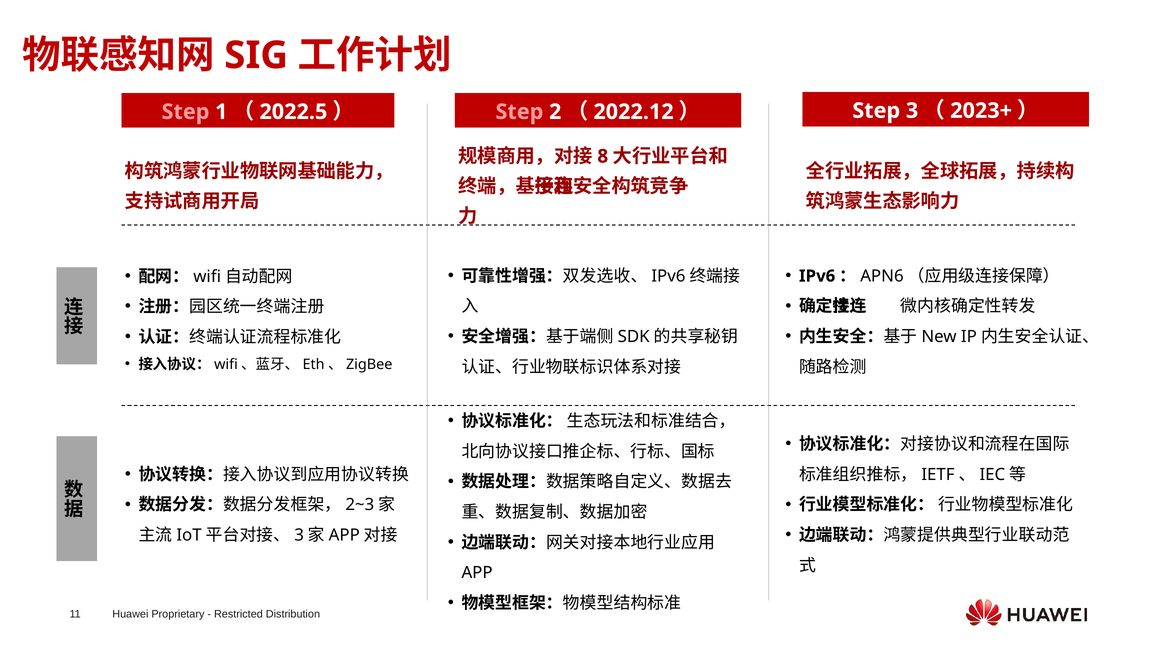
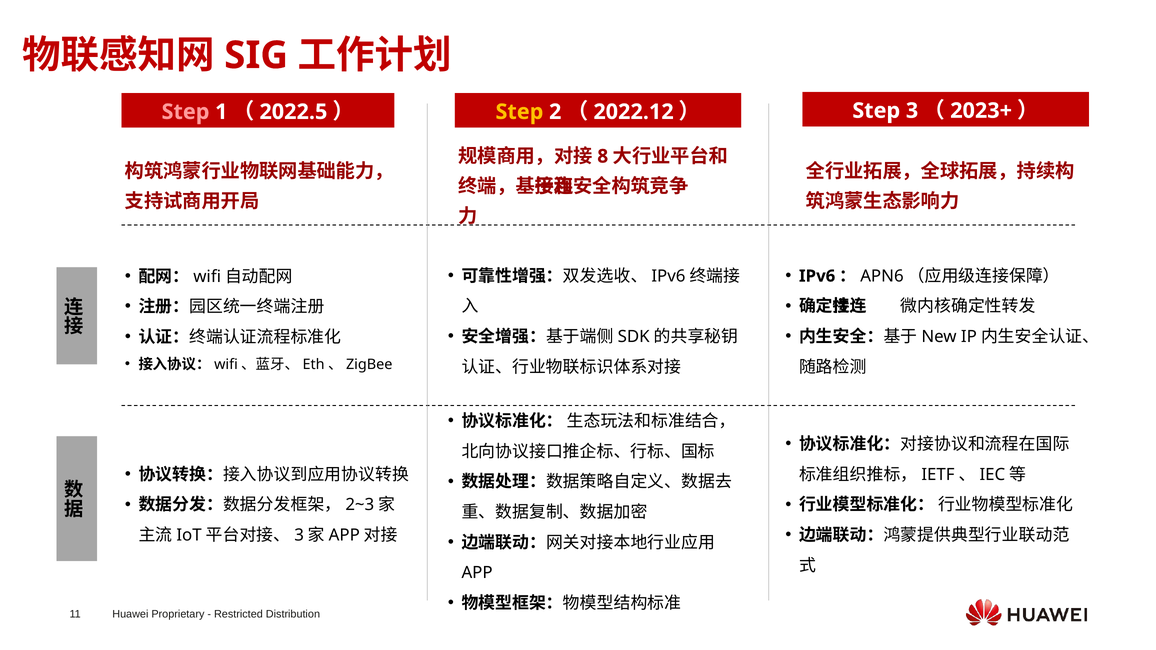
Step at (519, 112) colour: pink -> yellow
